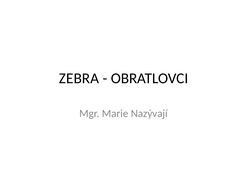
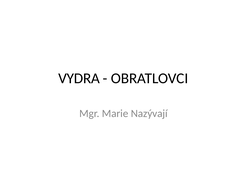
ZEBRA: ZEBRA -> VYDRA
